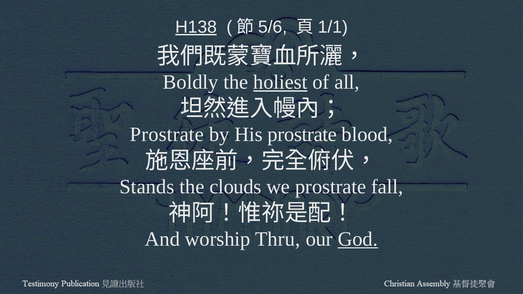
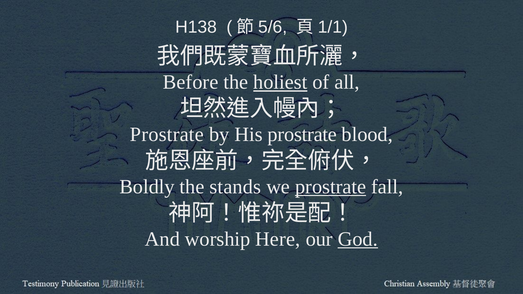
H138 underline: present -> none
Boldly: Boldly -> Before
Stands: Stands -> Boldly
clouds: clouds -> stands
prostrate at (331, 187) underline: none -> present
Thru: Thru -> Here
